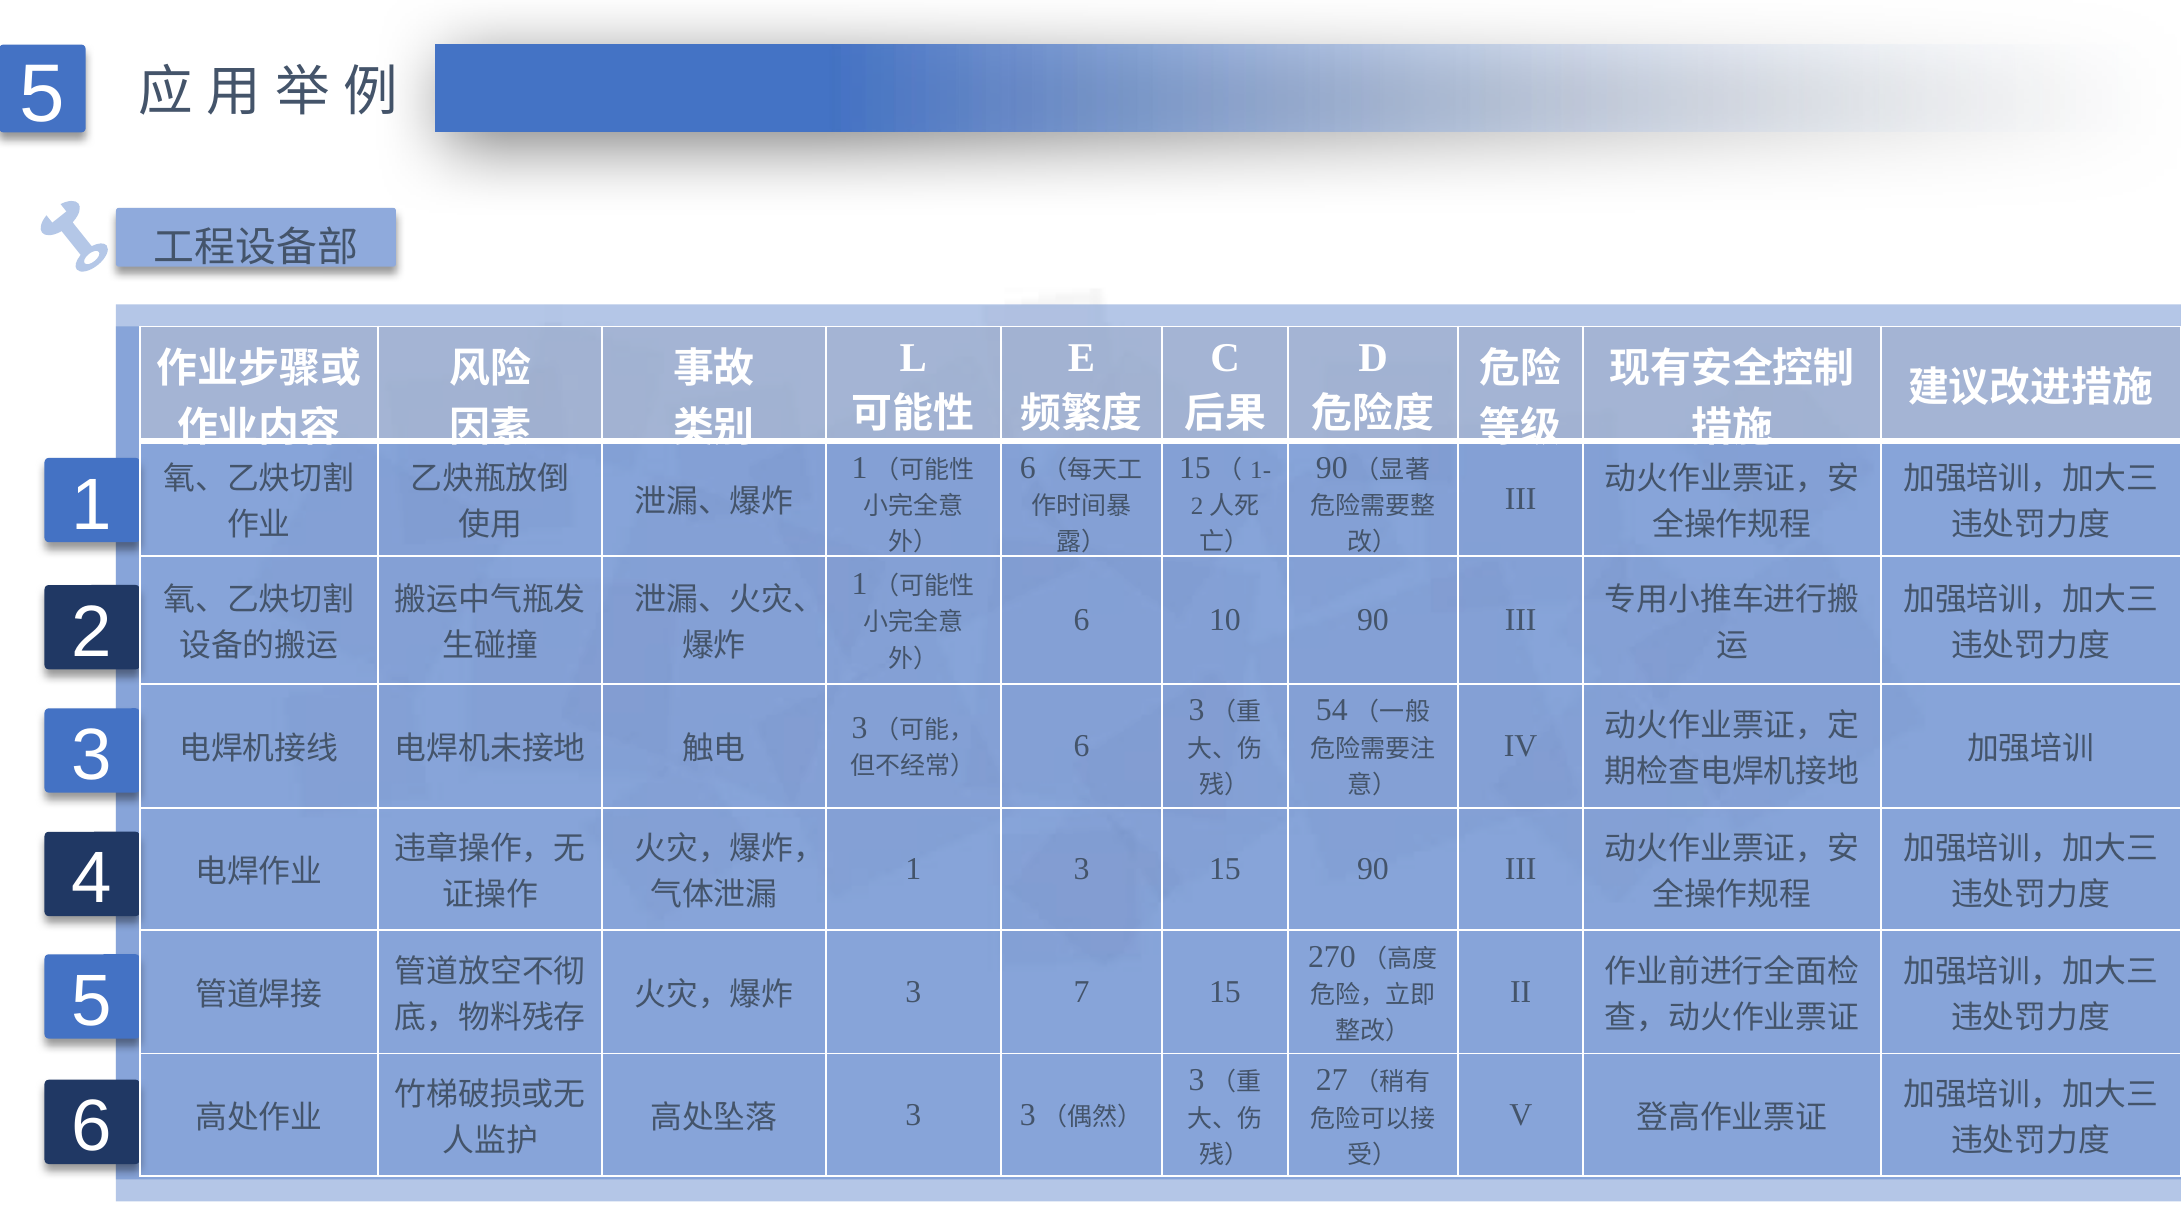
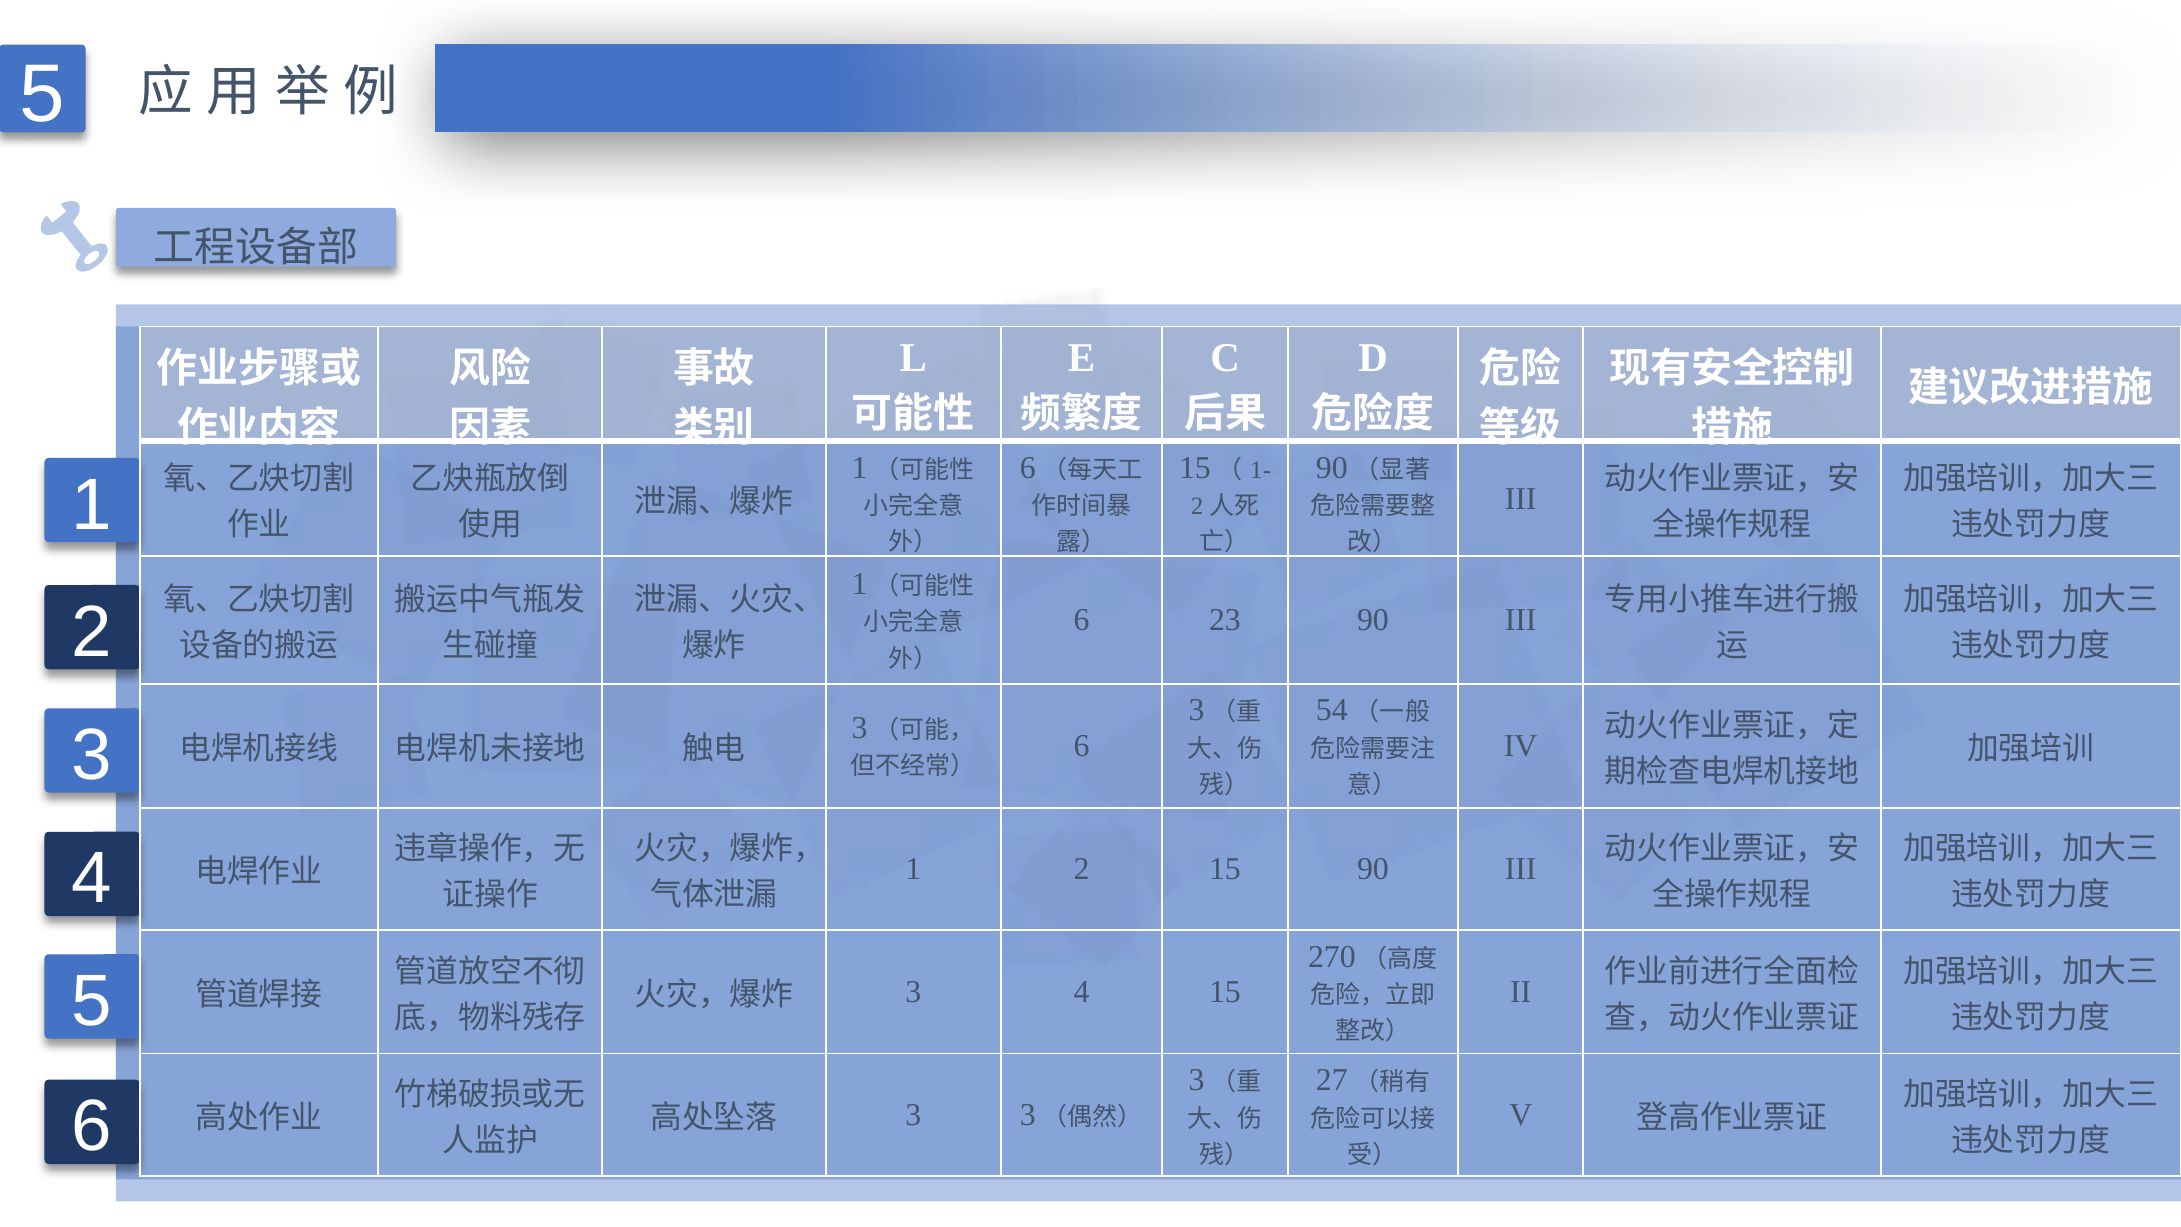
10: 10 -> 23
3 at (1082, 869): 3 -> 2
3 7: 7 -> 4
